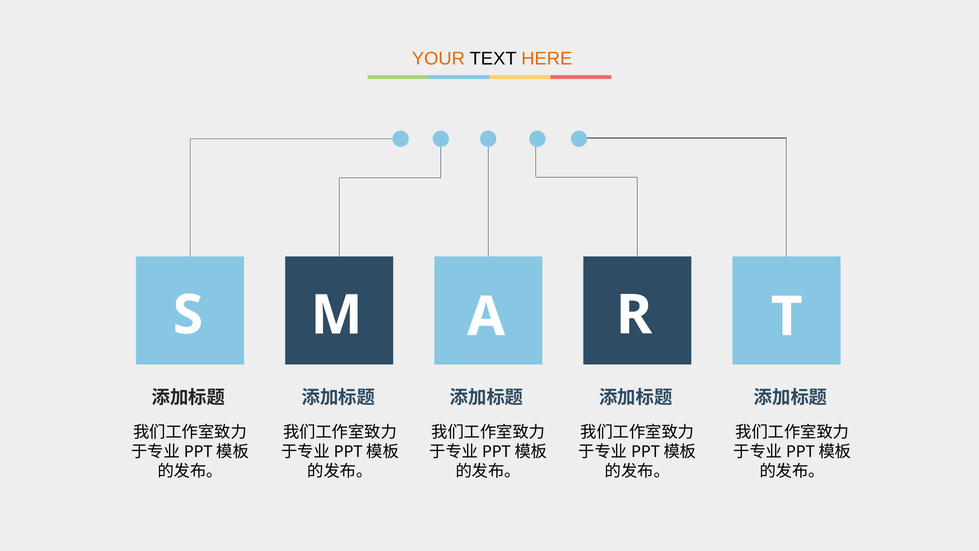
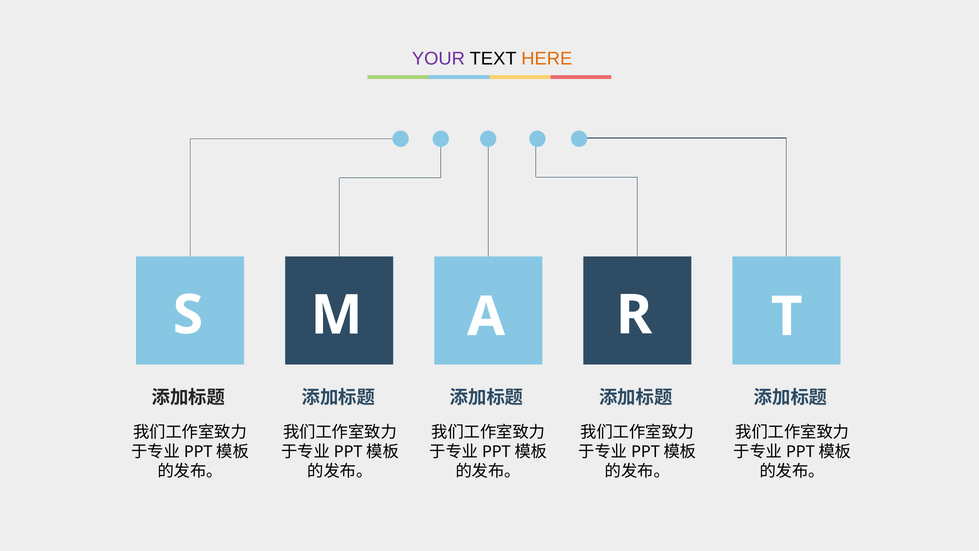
YOUR colour: orange -> purple
